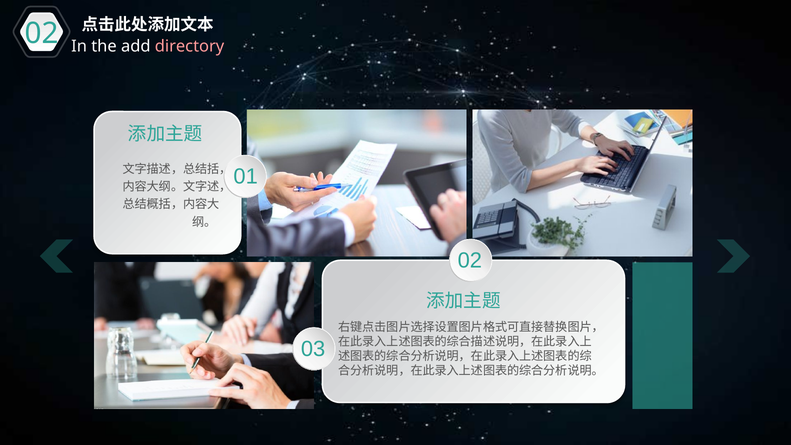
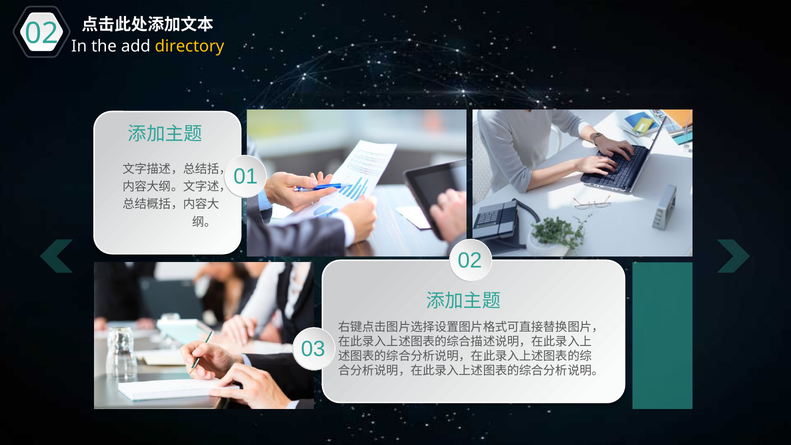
directory colour: pink -> yellow
